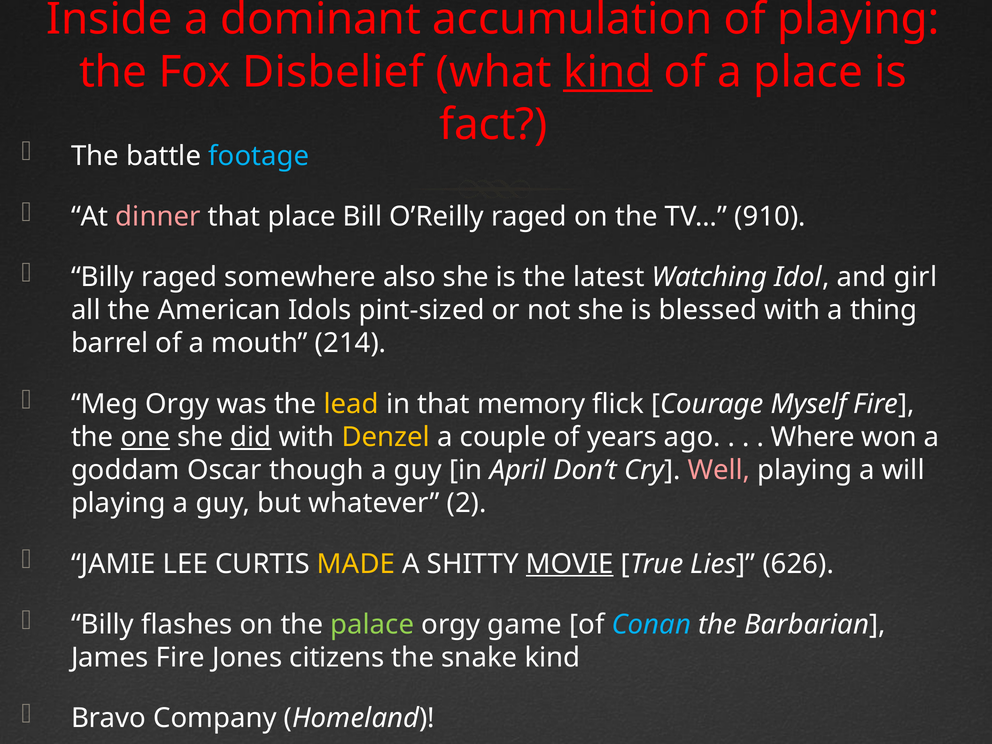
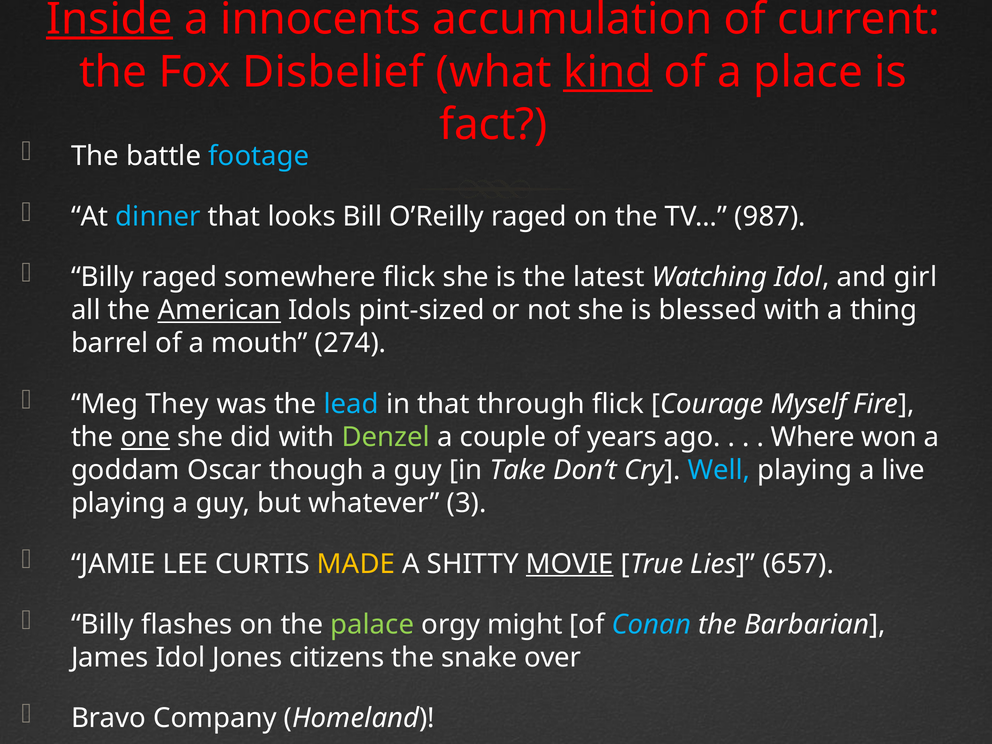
Inside underline: none -> present
dominant: dominant -> innocents
of playing: playing -> current
dinner colour: pink -> light blue
that place: place -> looks
910: 910 -> 987
somewhere also: also -> flick
American underline: none -> present
214: 214 -> 274
Meg Orgy: Orgy -> They
lead colour: yellow -> light blue
memory: memory -> through
did underline: present -> none
Denzel colour: yellow -> light green
April: April -> Take
Well colour: pink -> light blue
will: will -> live
2: 2 -> 3
626: 626 -> 657
game: game -> might
James Fire: Fire -> Idol
snake kind: kind -> over
